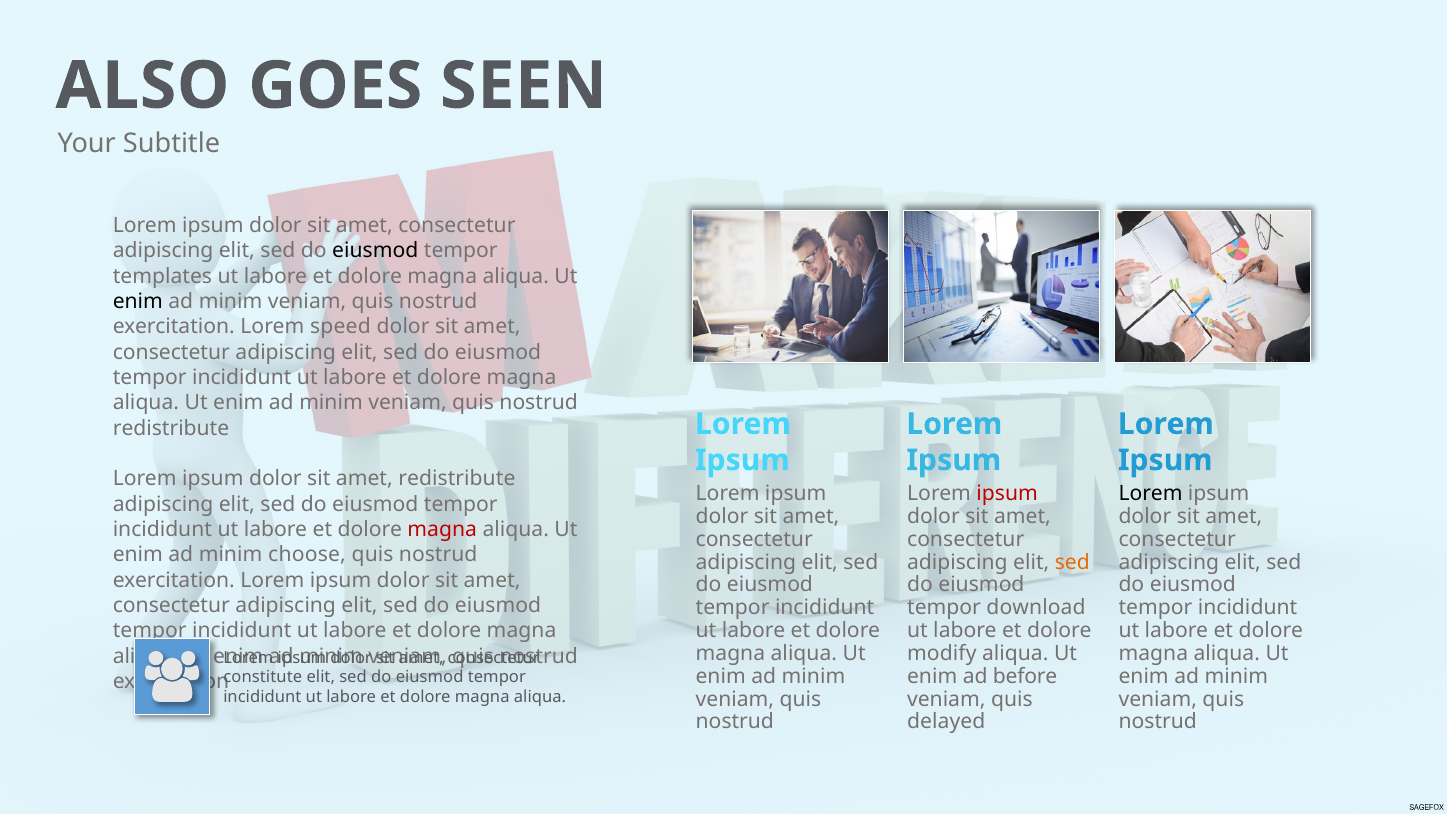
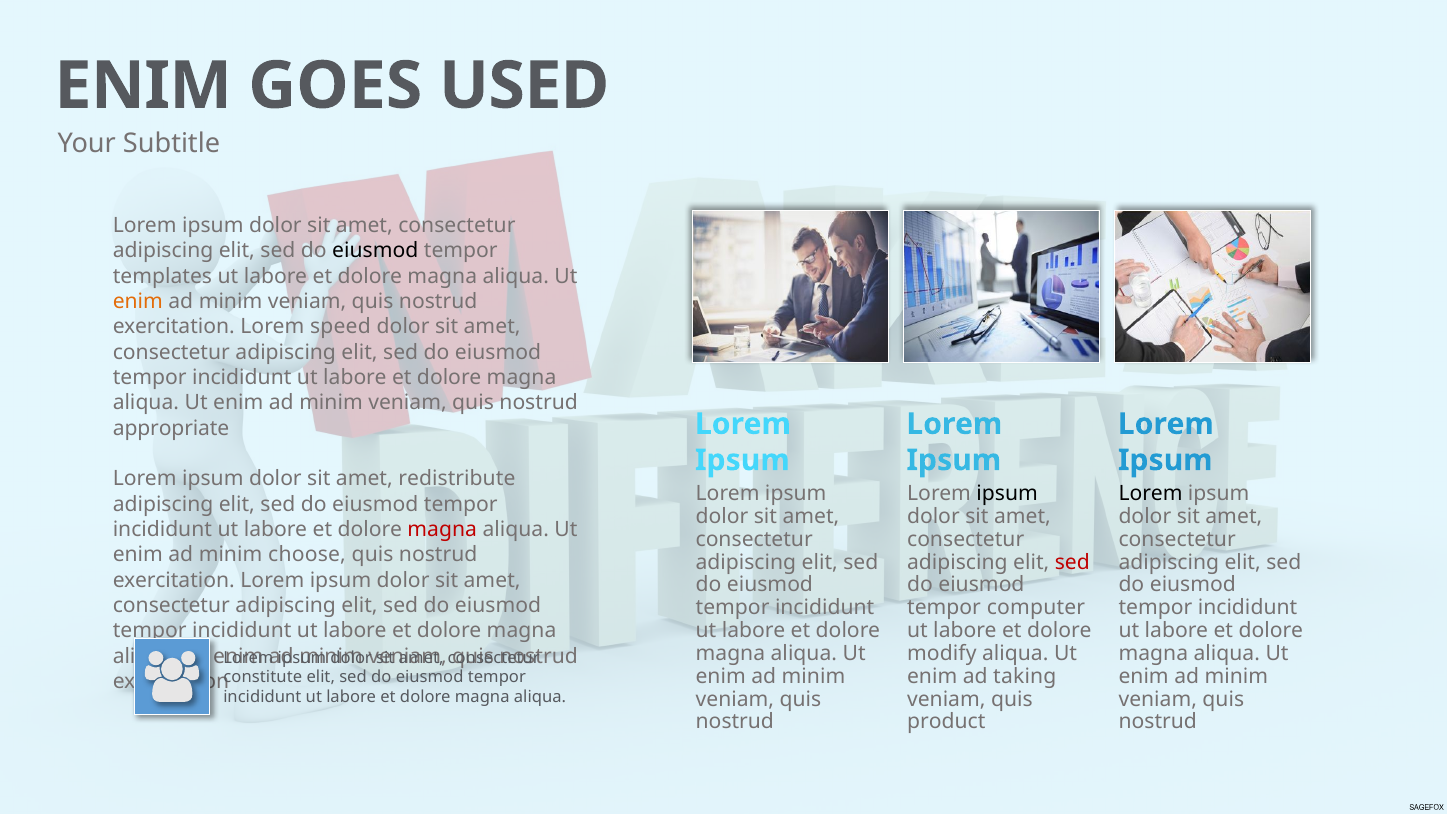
ALSO at (142, 86): ALSO -> ENIM
SEEN: SEEN -> USED
enim at (138, 301) colour: black -> orange
redistribute at (171, 428): redistribute -> appropriate
ipsum at (1007, 494) colour: red -> black
sed at (1072, 562) colour: orange -> red
download: download -> computer
before: before -> taking
delayed: delayed -> product
